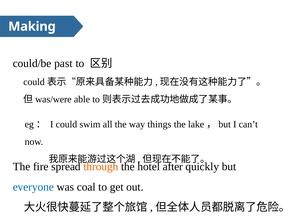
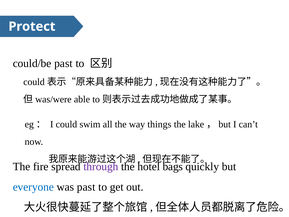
Making: Making -> Protect
through colour: orange -> purple
after: after -> bags
was coal: coal -> past
